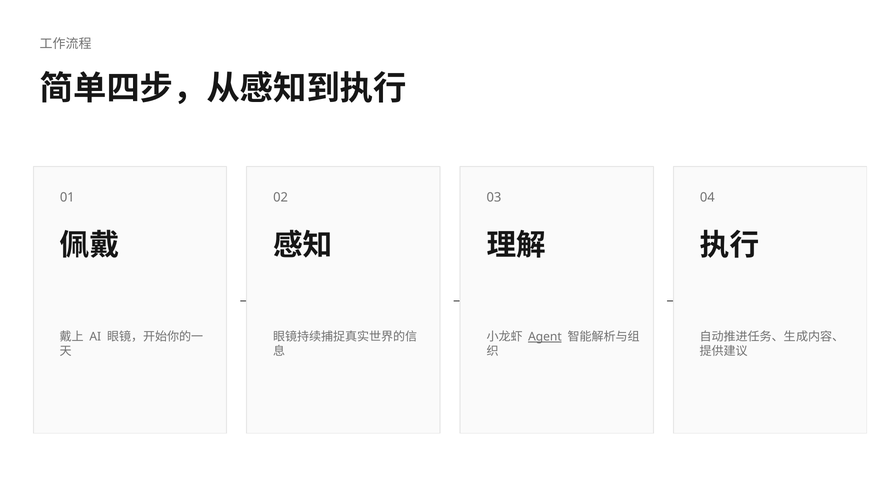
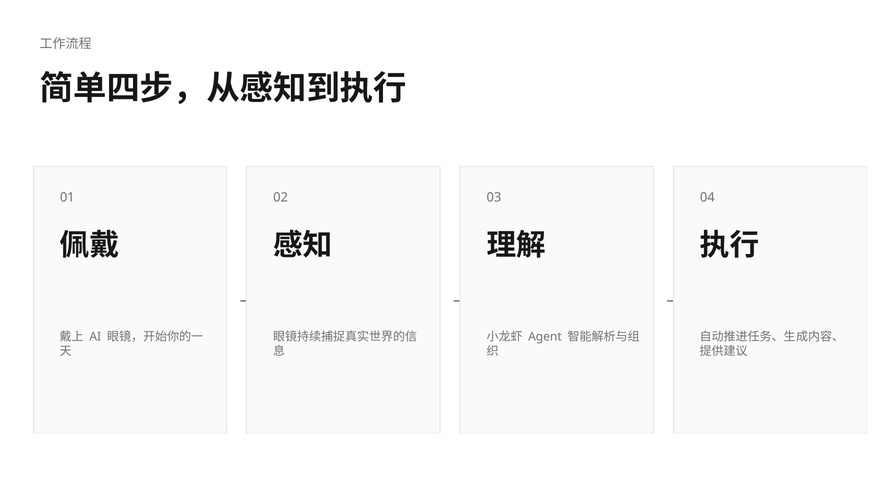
Agent underline: present -> none
